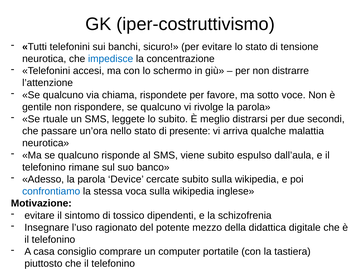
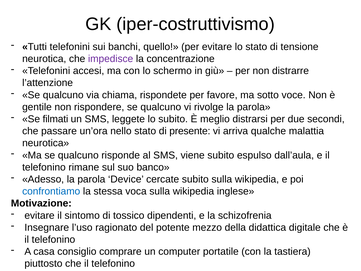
sicuro: sicuro -> quello
impedisce colour: blue -> purple
rtuale: rtuale -> filmati
